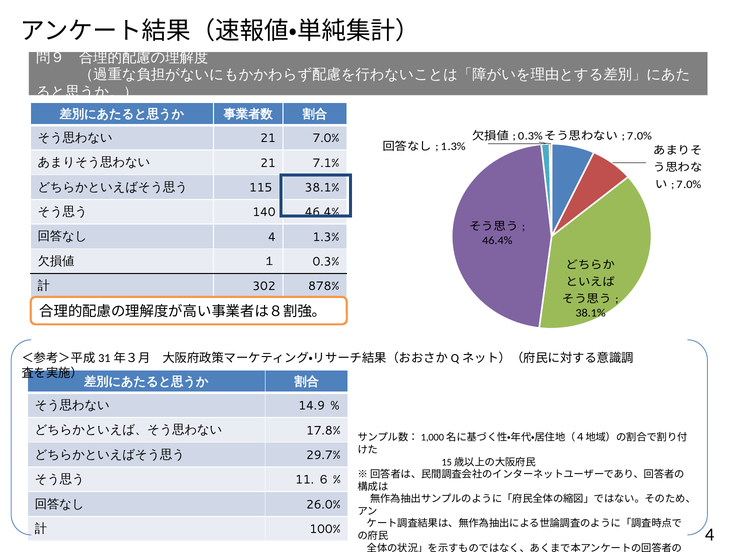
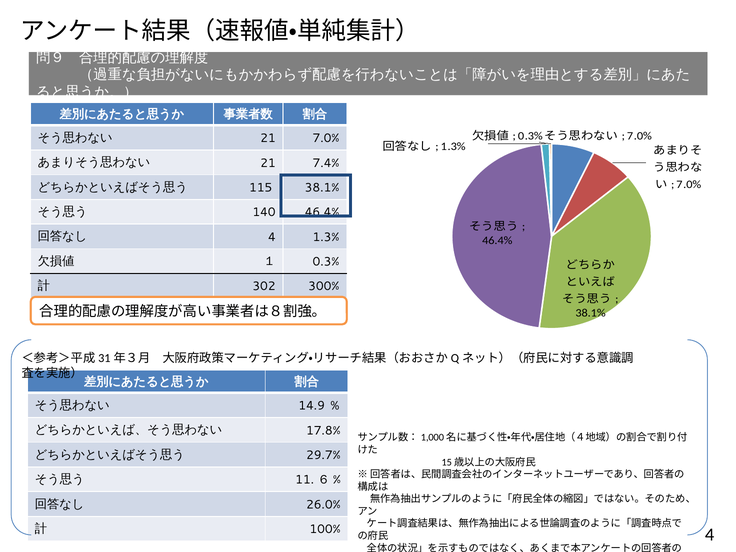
7.1%: 7.1% -> 7.4%
878%: 878% -> 300%
